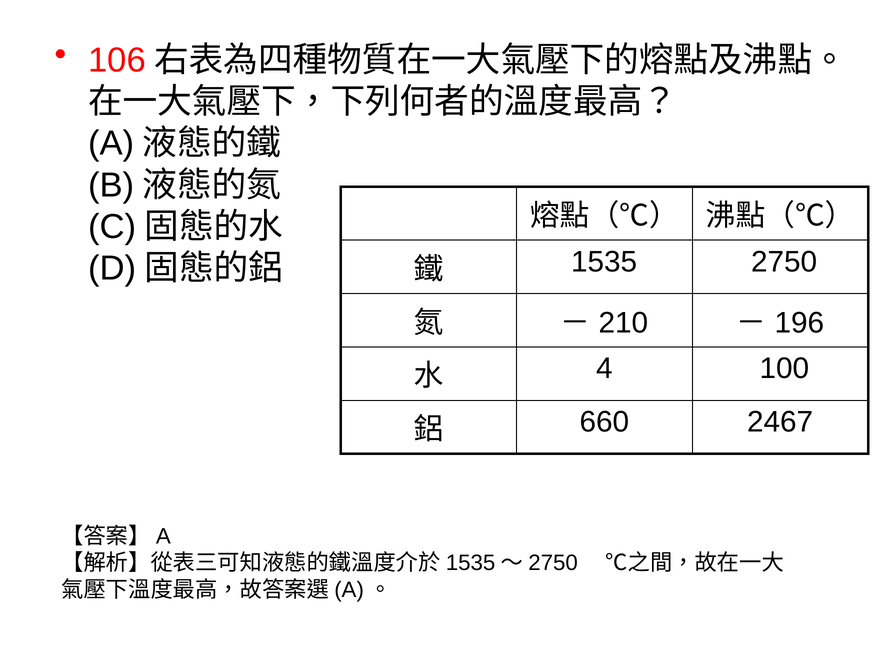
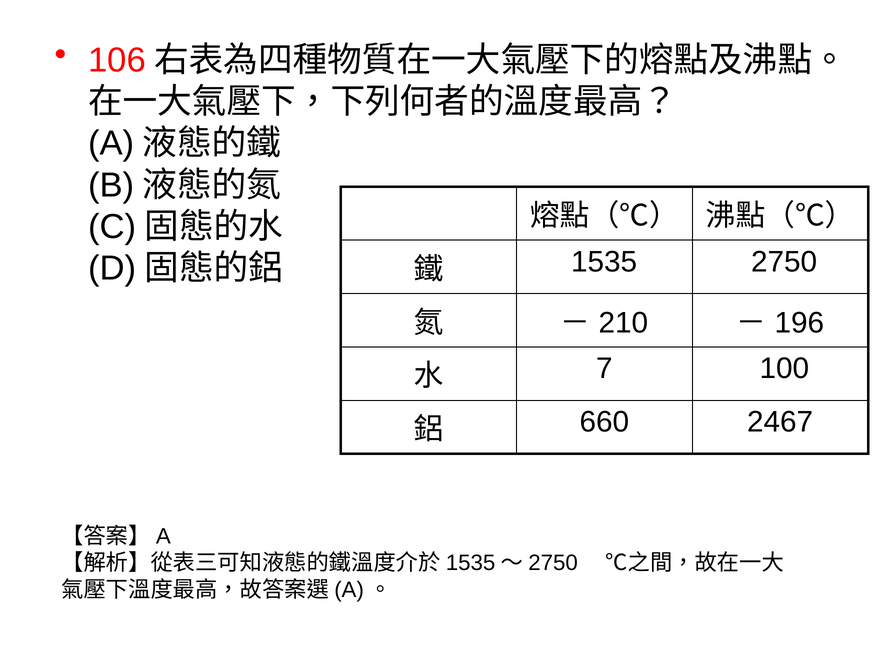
4: 4 -> 7
